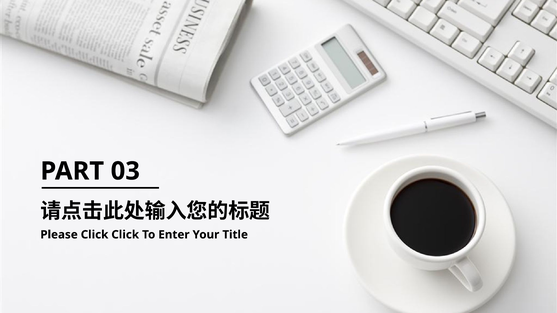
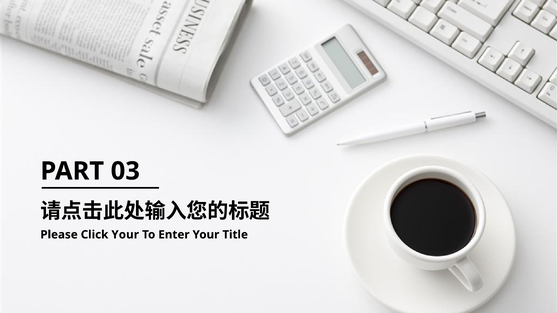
Click Click: Click -> Your
